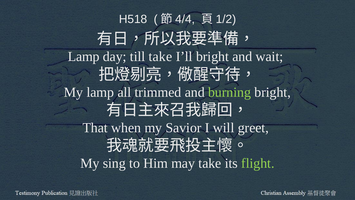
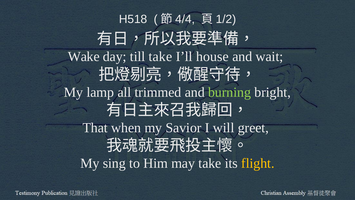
Lamp at (84, 57): Lamp -> Wake
I’ll bright: bright -> house
flight colour: light green -> yellow
